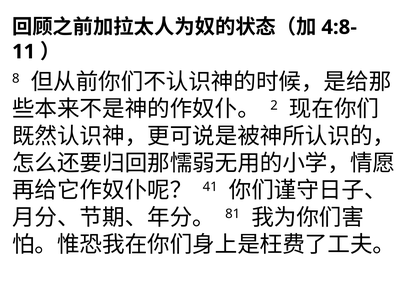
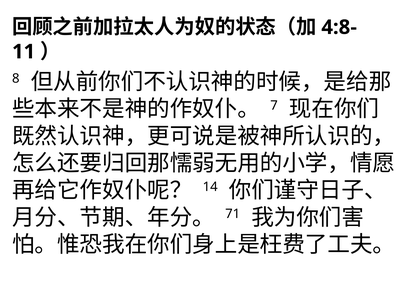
2: 2 -> 7
41: 41 -> 14
81: 81 -> 71
